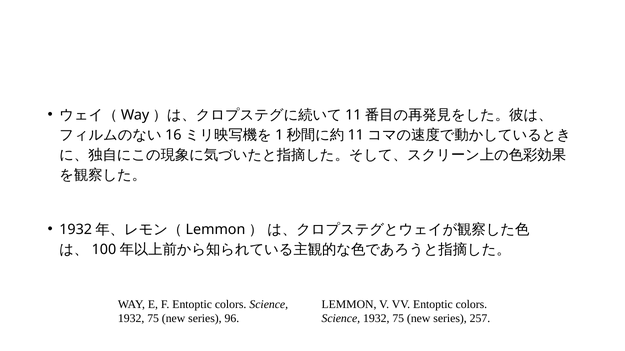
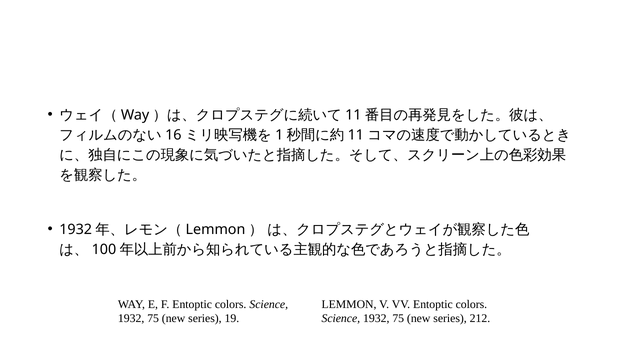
96: 96 -> 19
257: 257 -> 212
